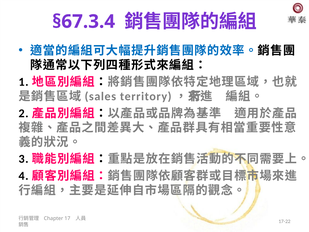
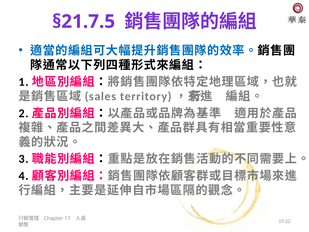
§67.3.4: §67.3.4 -> §21.7.5
